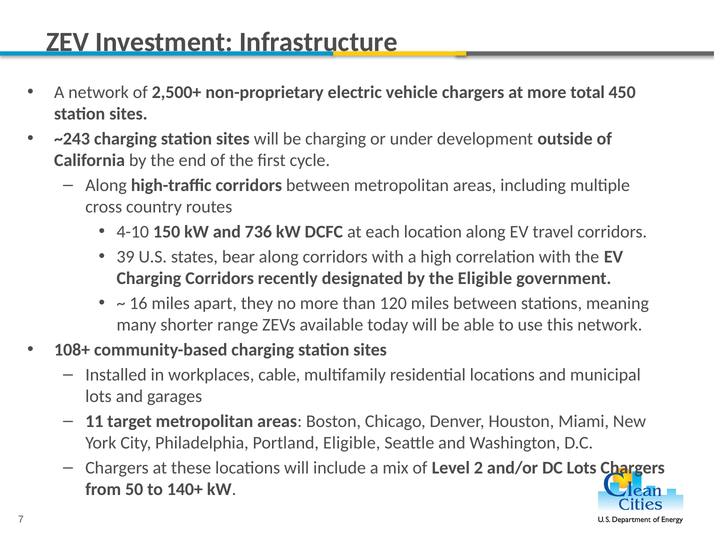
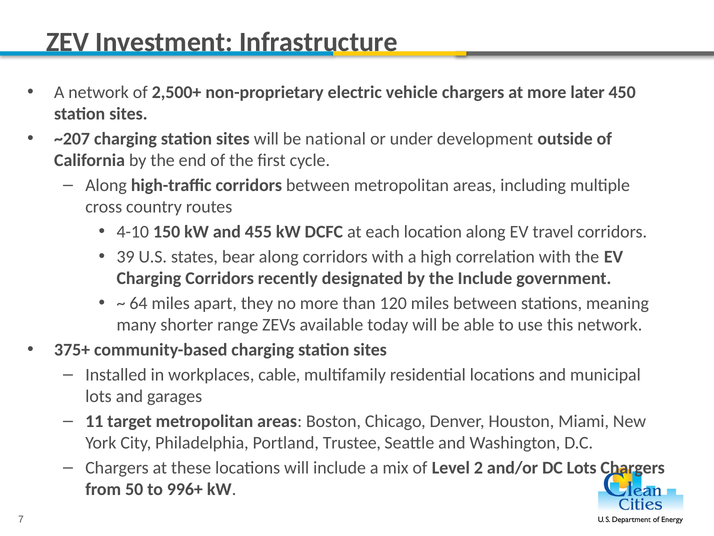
total: total -> later
~243: ~243 -> ~207
be charging: charging -> national
736: 736 -> 455
the Eligible: Eligible -> Include
16: 16 -> 64
108+: 108+ -> 375+
Portland Eligible: Eligible -> Trustee
140+: 140+ -> 996+
